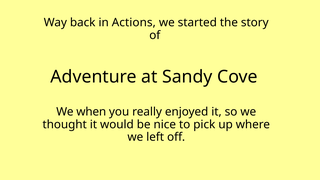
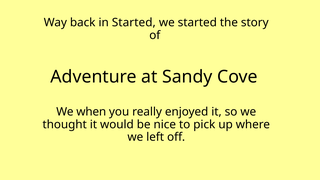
in Actions: Actions -> Started
